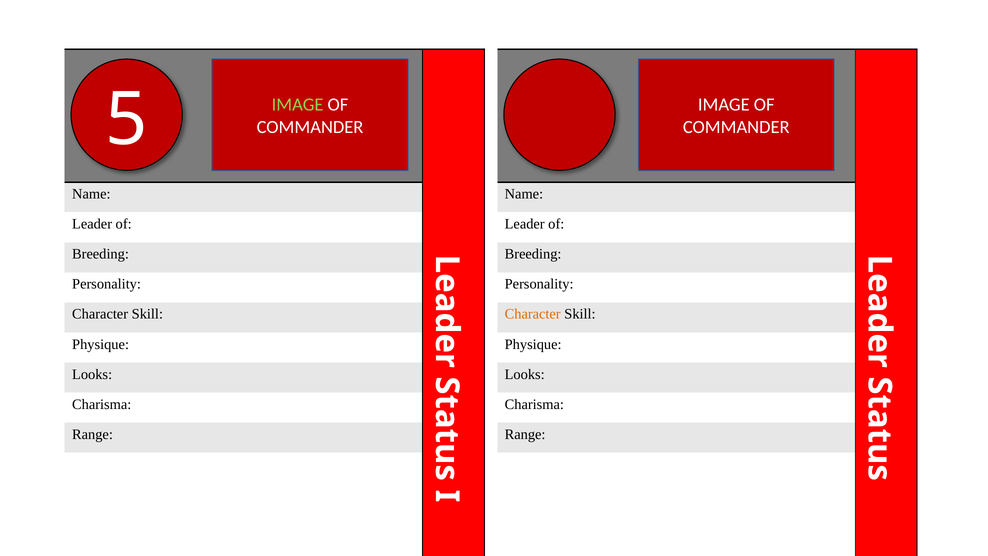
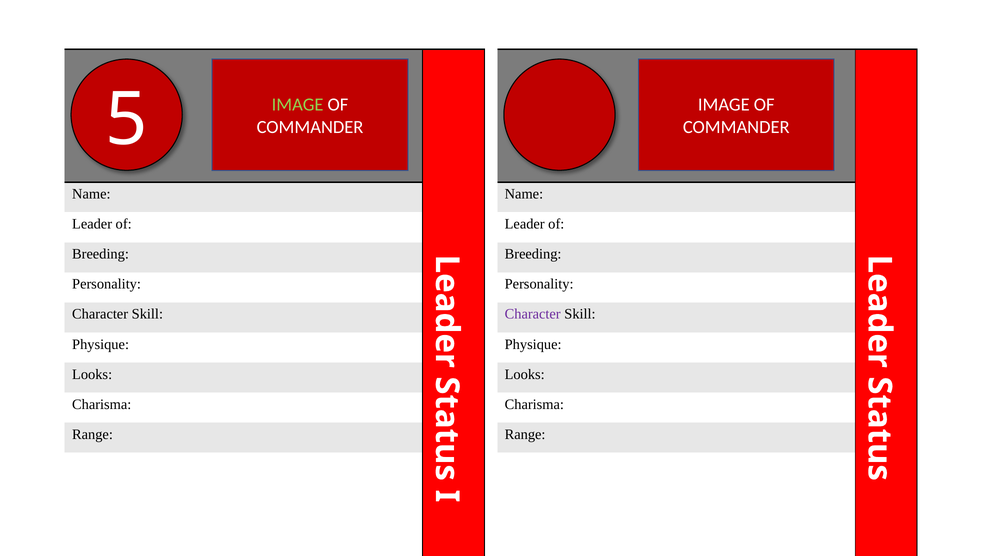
Character at (533, 314) colour: orange -> purple
